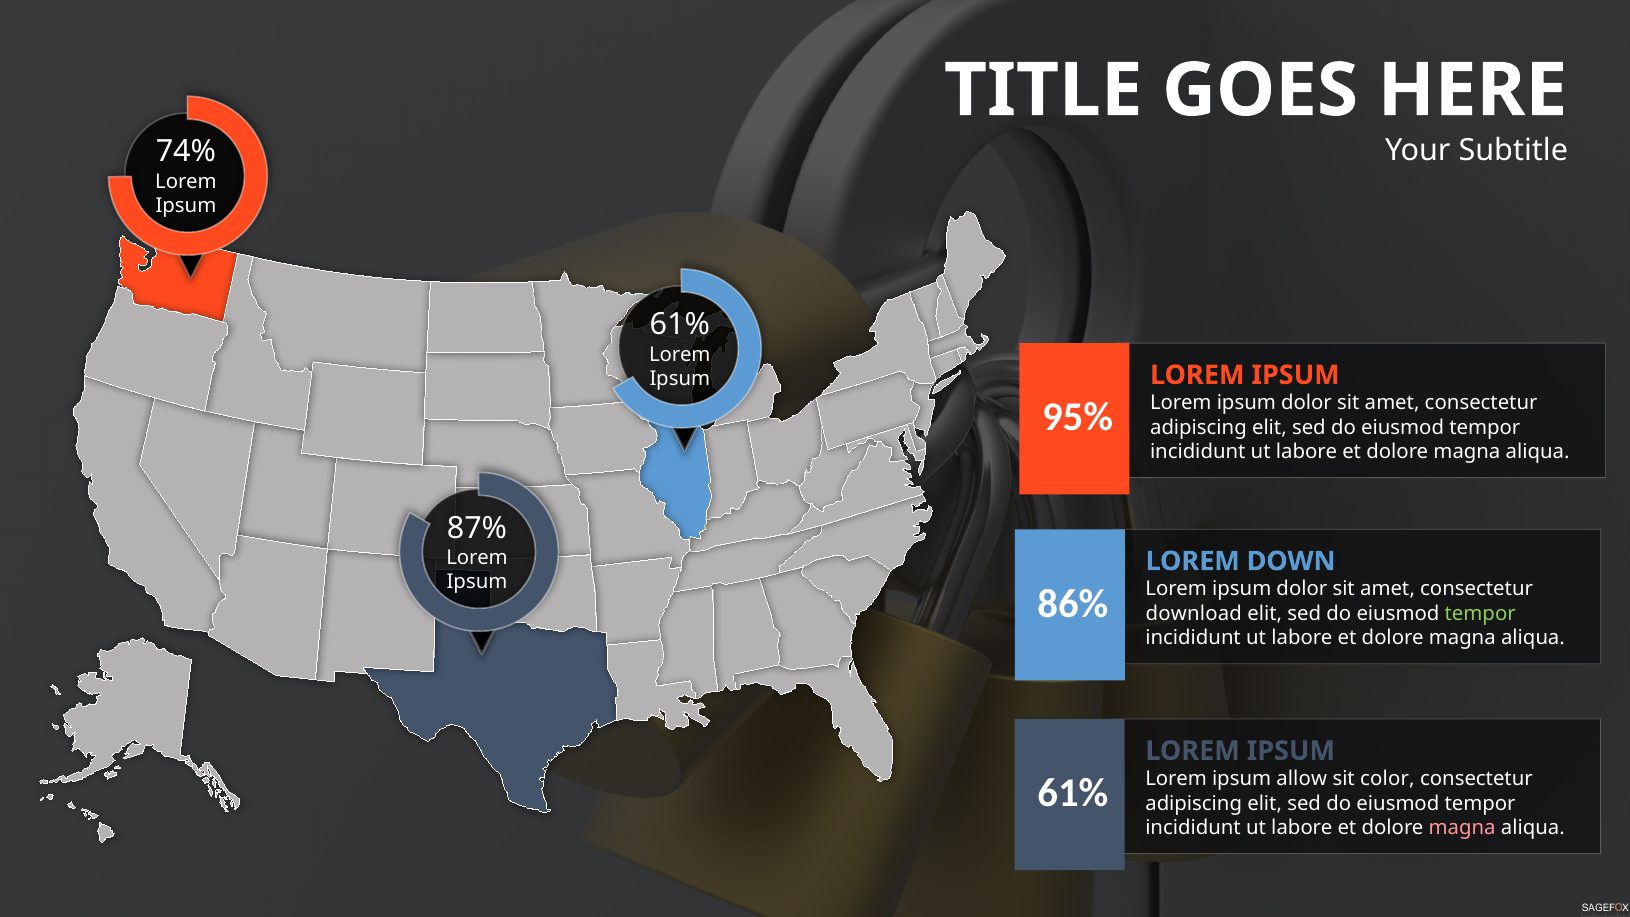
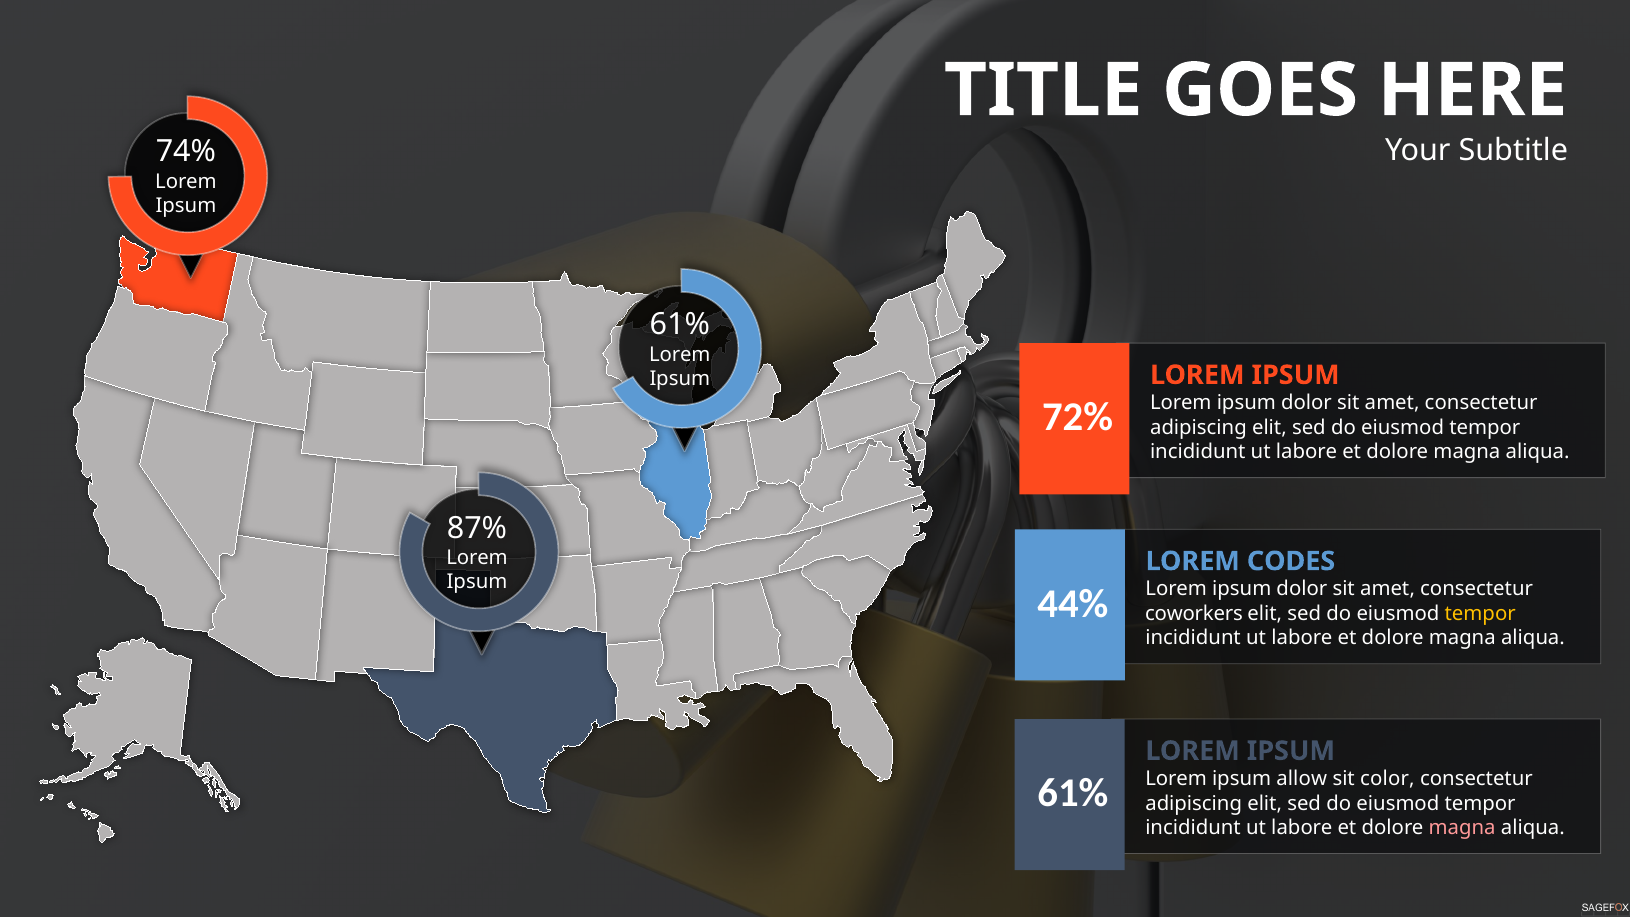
95%: 95% -> 72%
DOWN: DOWN -> CODES
86%: 86% -> 44%
download: download -> coworkers
tempor at (1480, 614) colour: light green -> yellow
